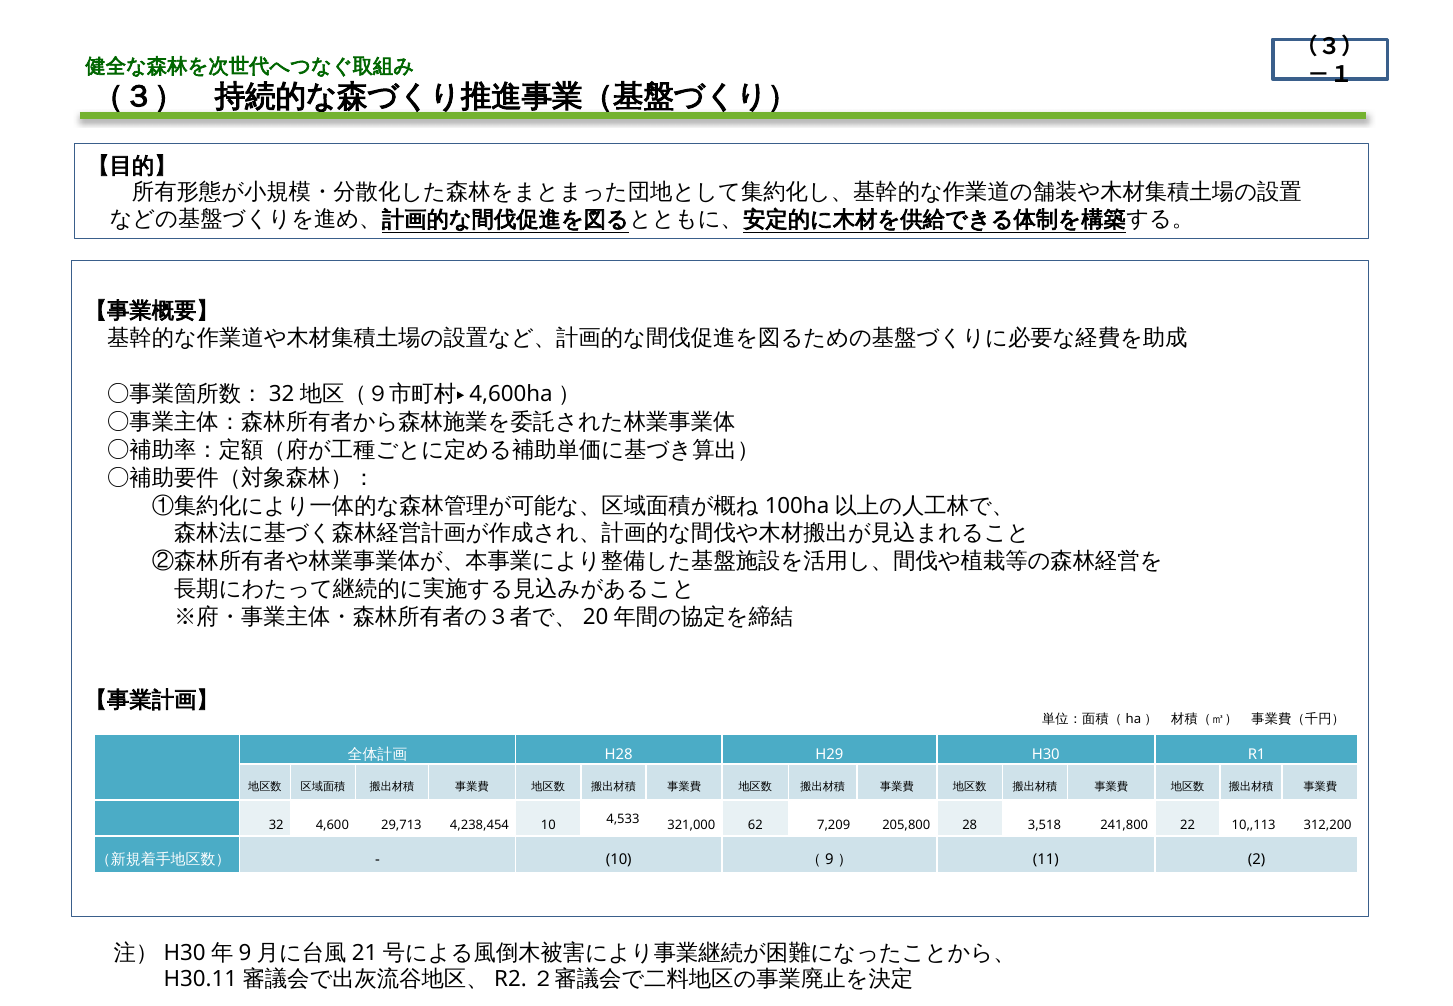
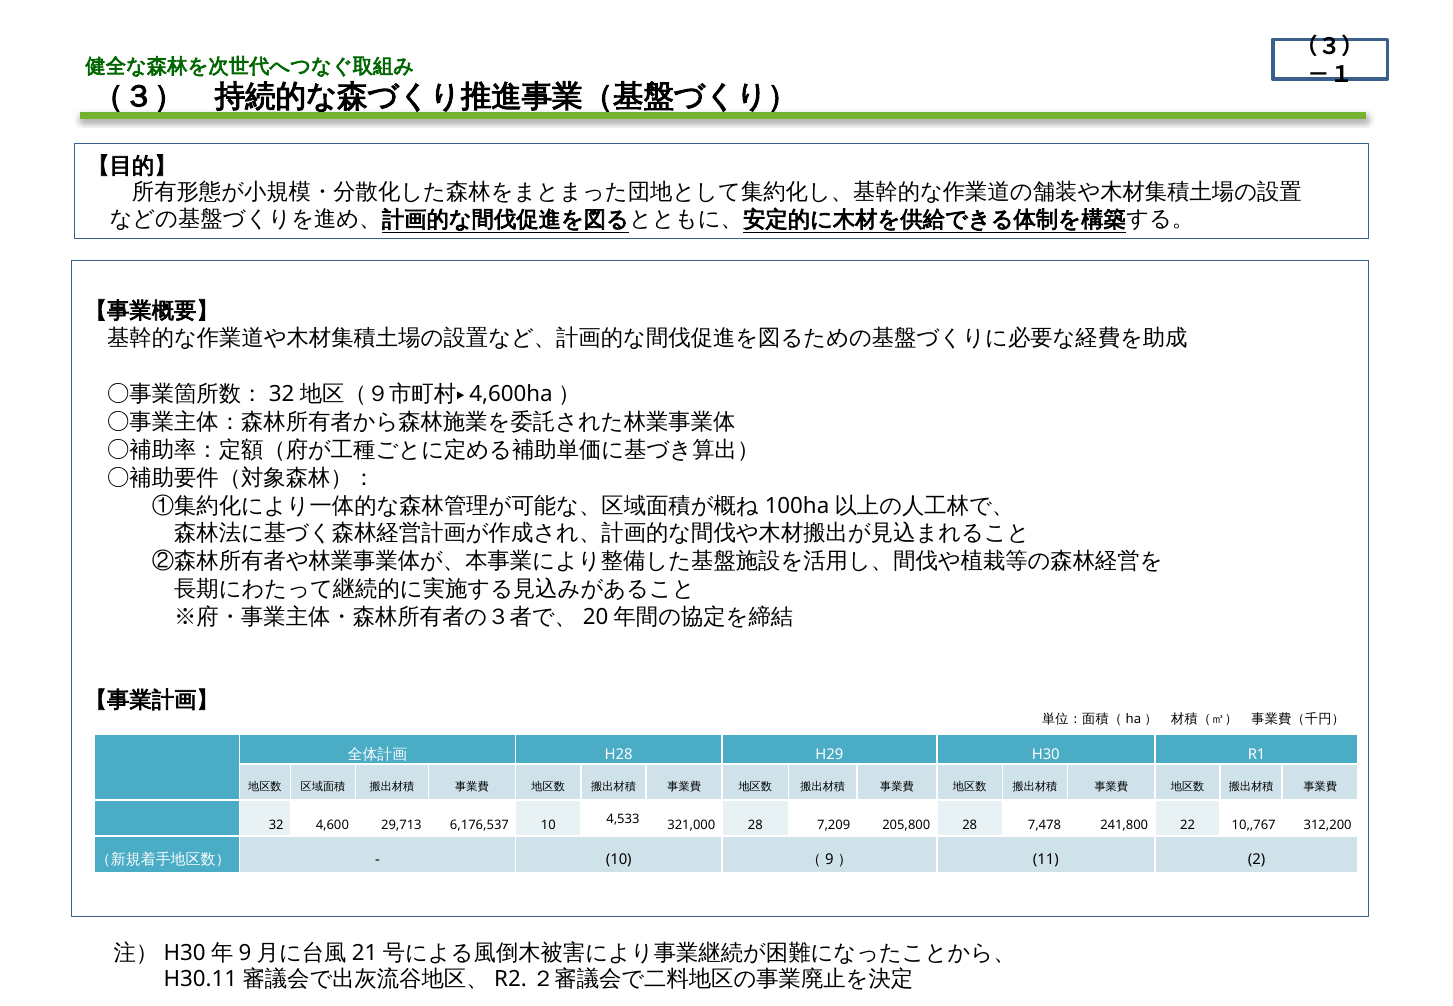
4,238,454: 4,238,454 -> 6,176,537
321,000 62: 62 -> 28
3,518: 3,518 -> 7,478
10,,113: 10,,113 -> 10,,767
